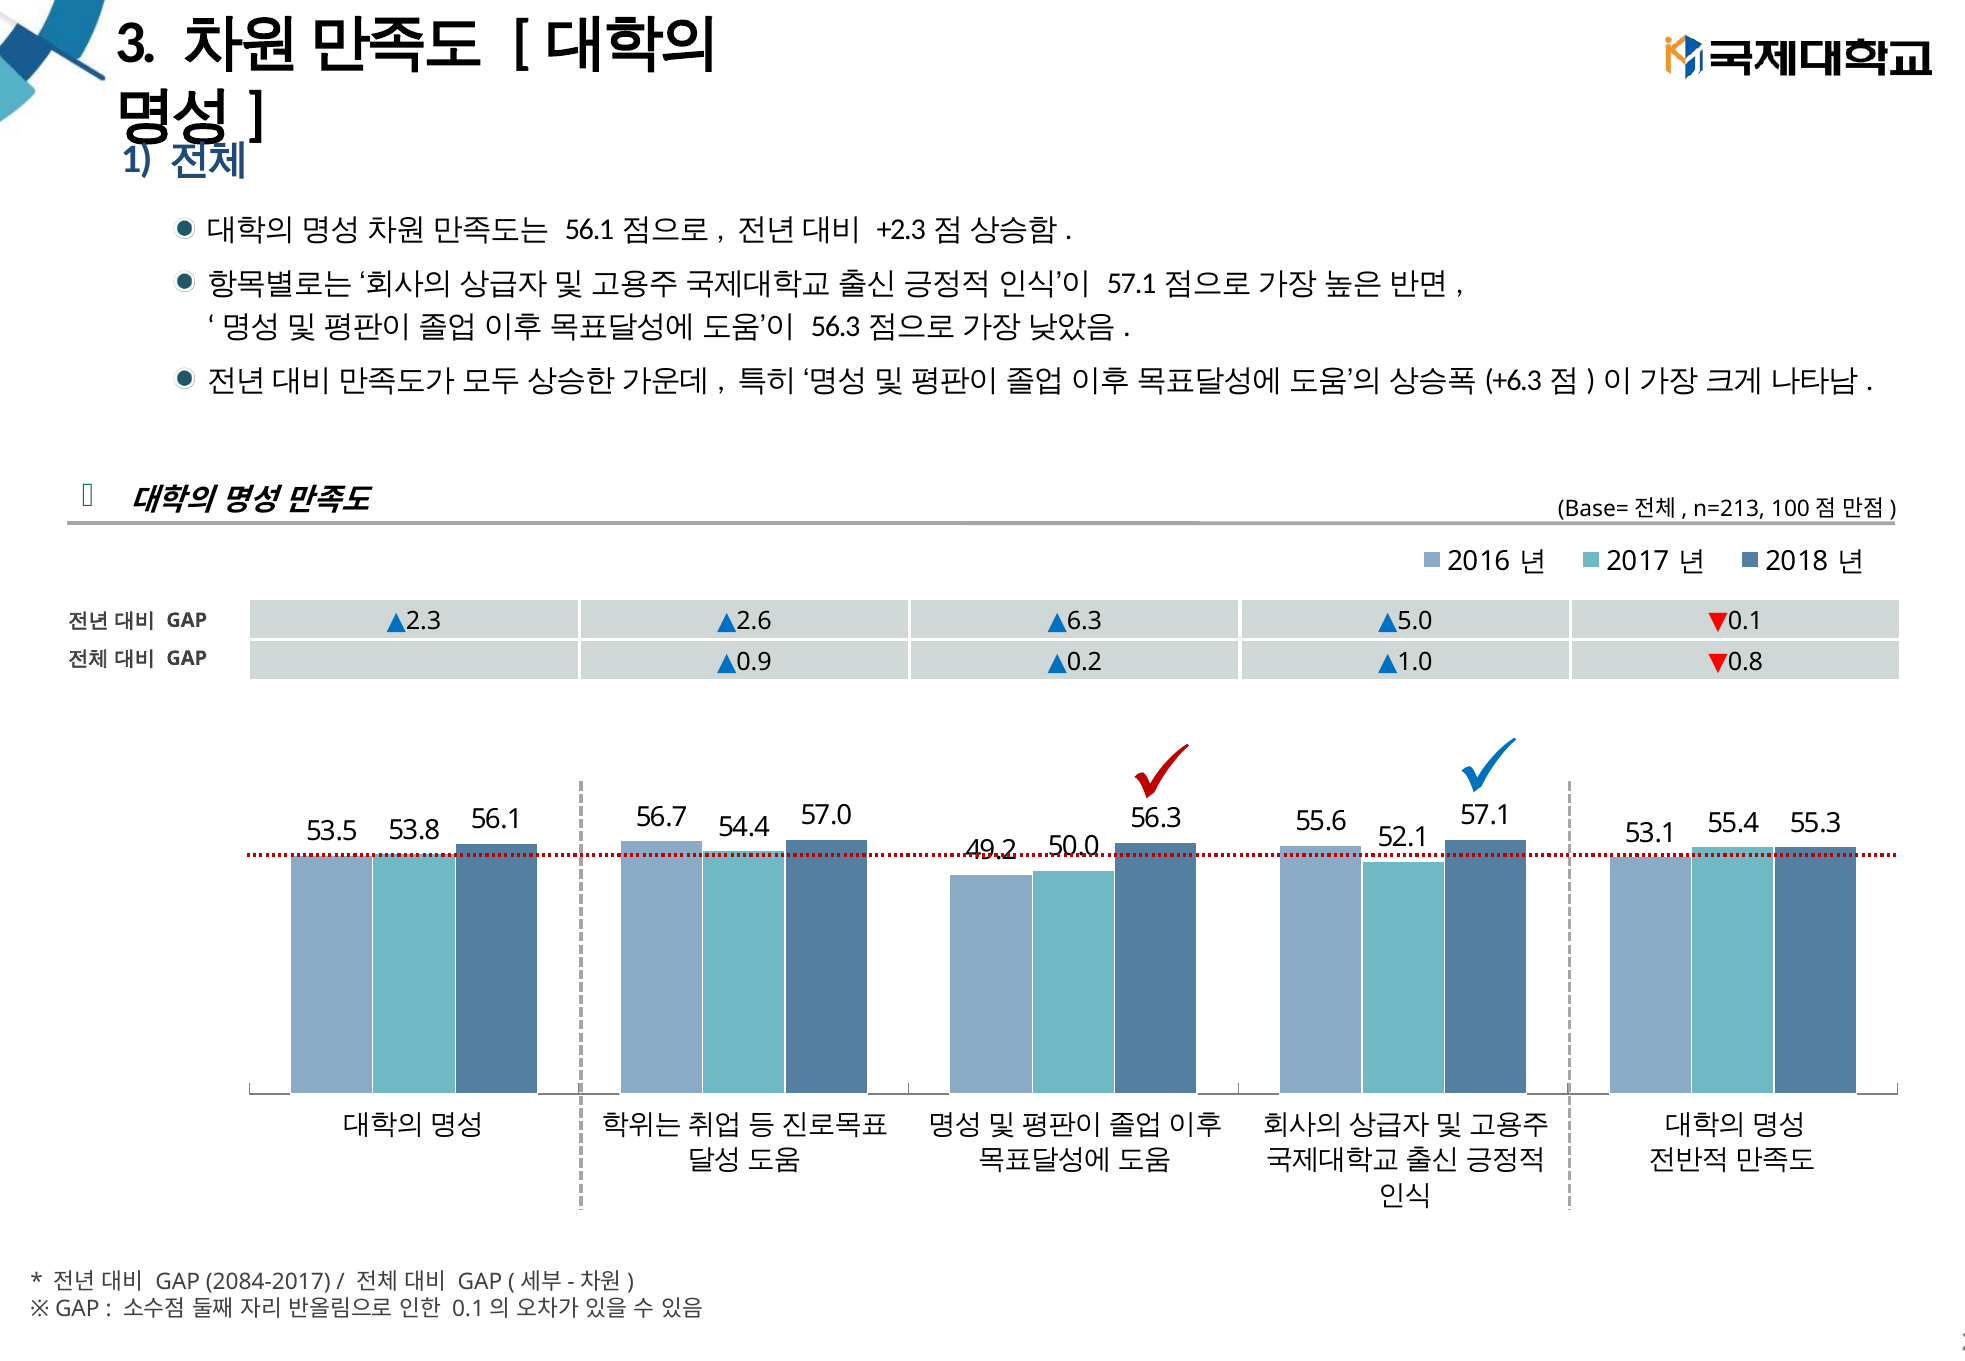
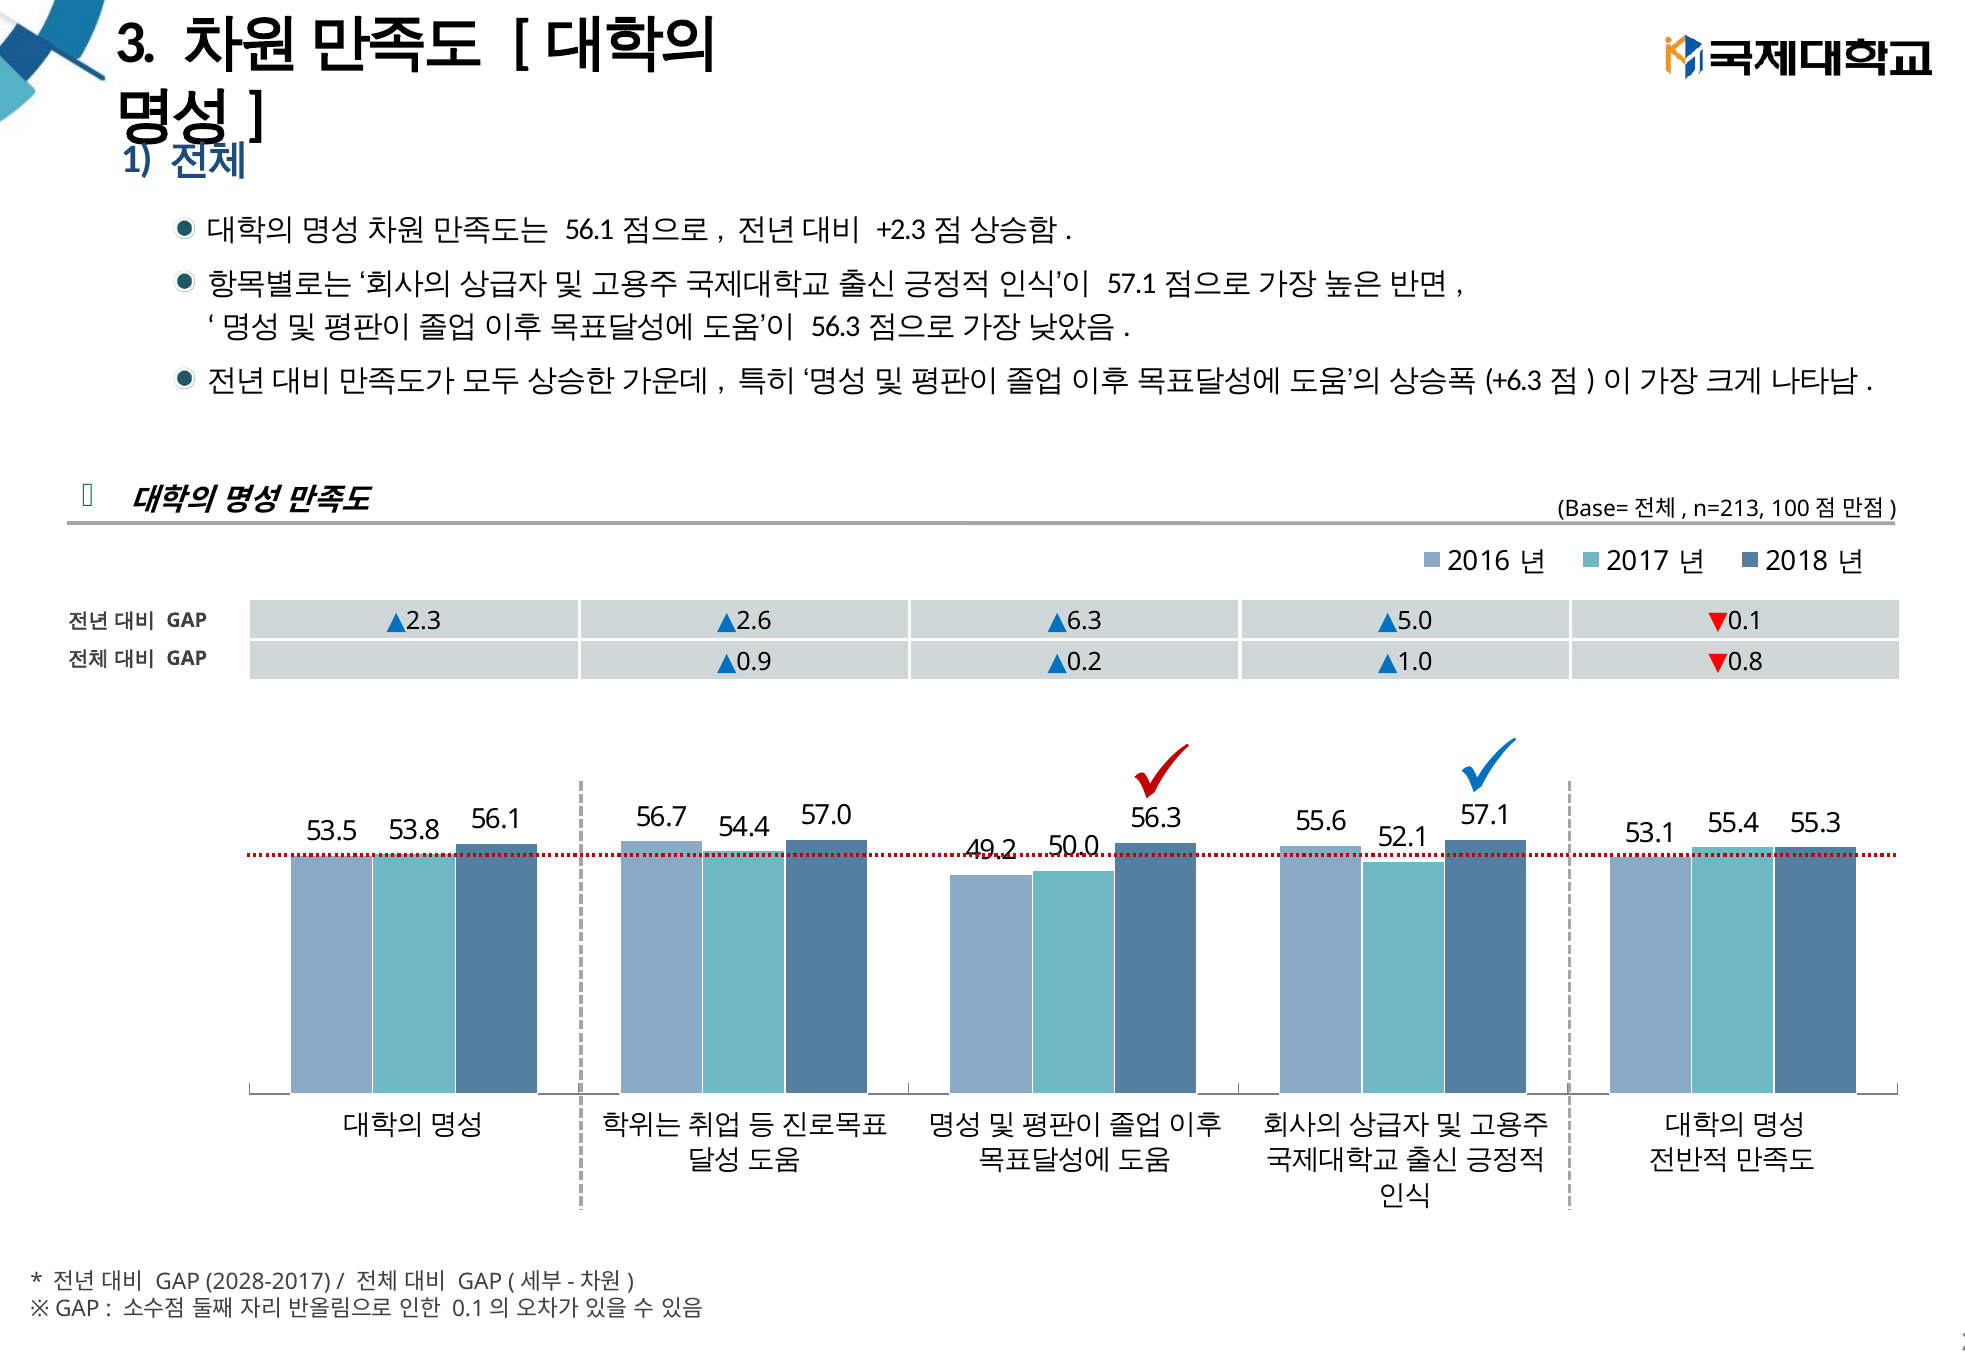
2084-2017: 2084-2017 -> 2028-2017
